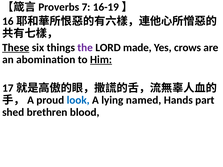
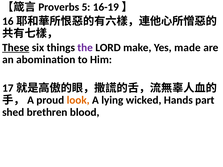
7: 7 -> 5
made: made -> make
crows: crows -> made
Him underline: present -> none
look colour: blue -> orange
named: named -> wicked
